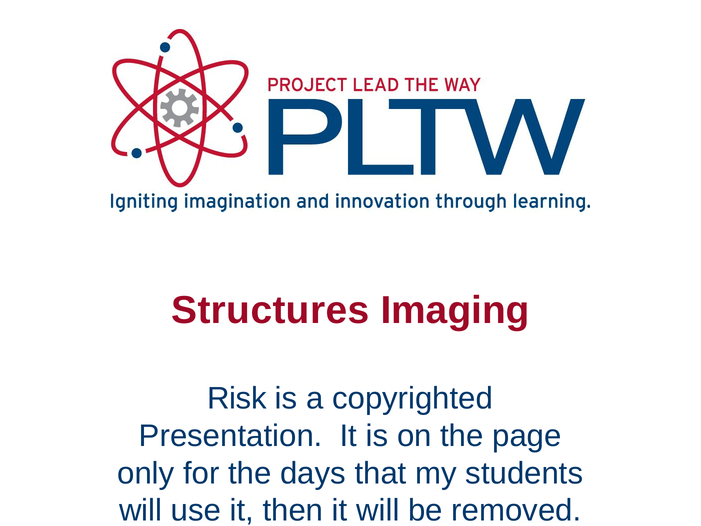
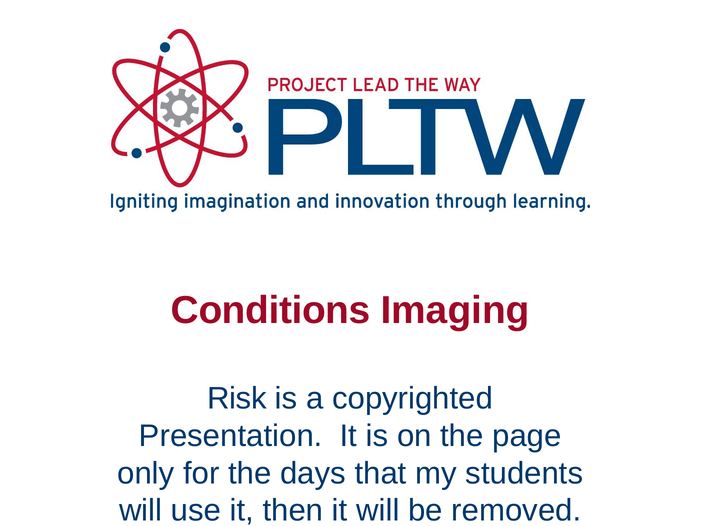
Structures: Structures -> Conditions
